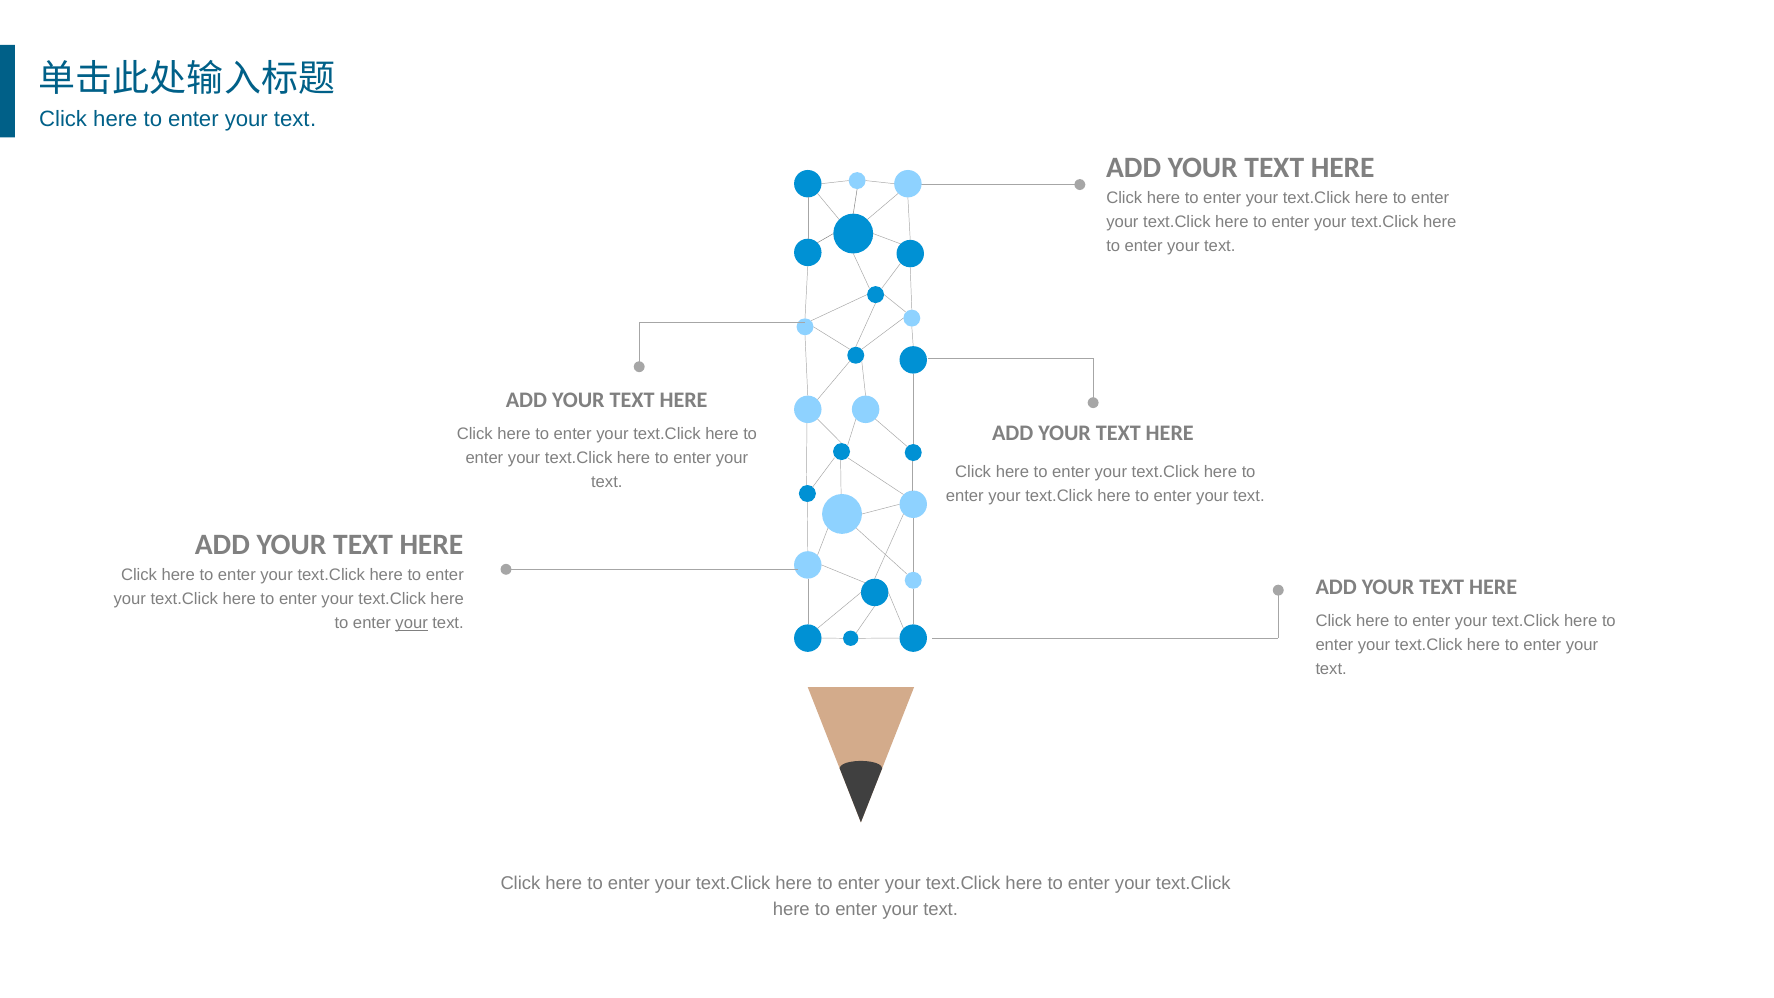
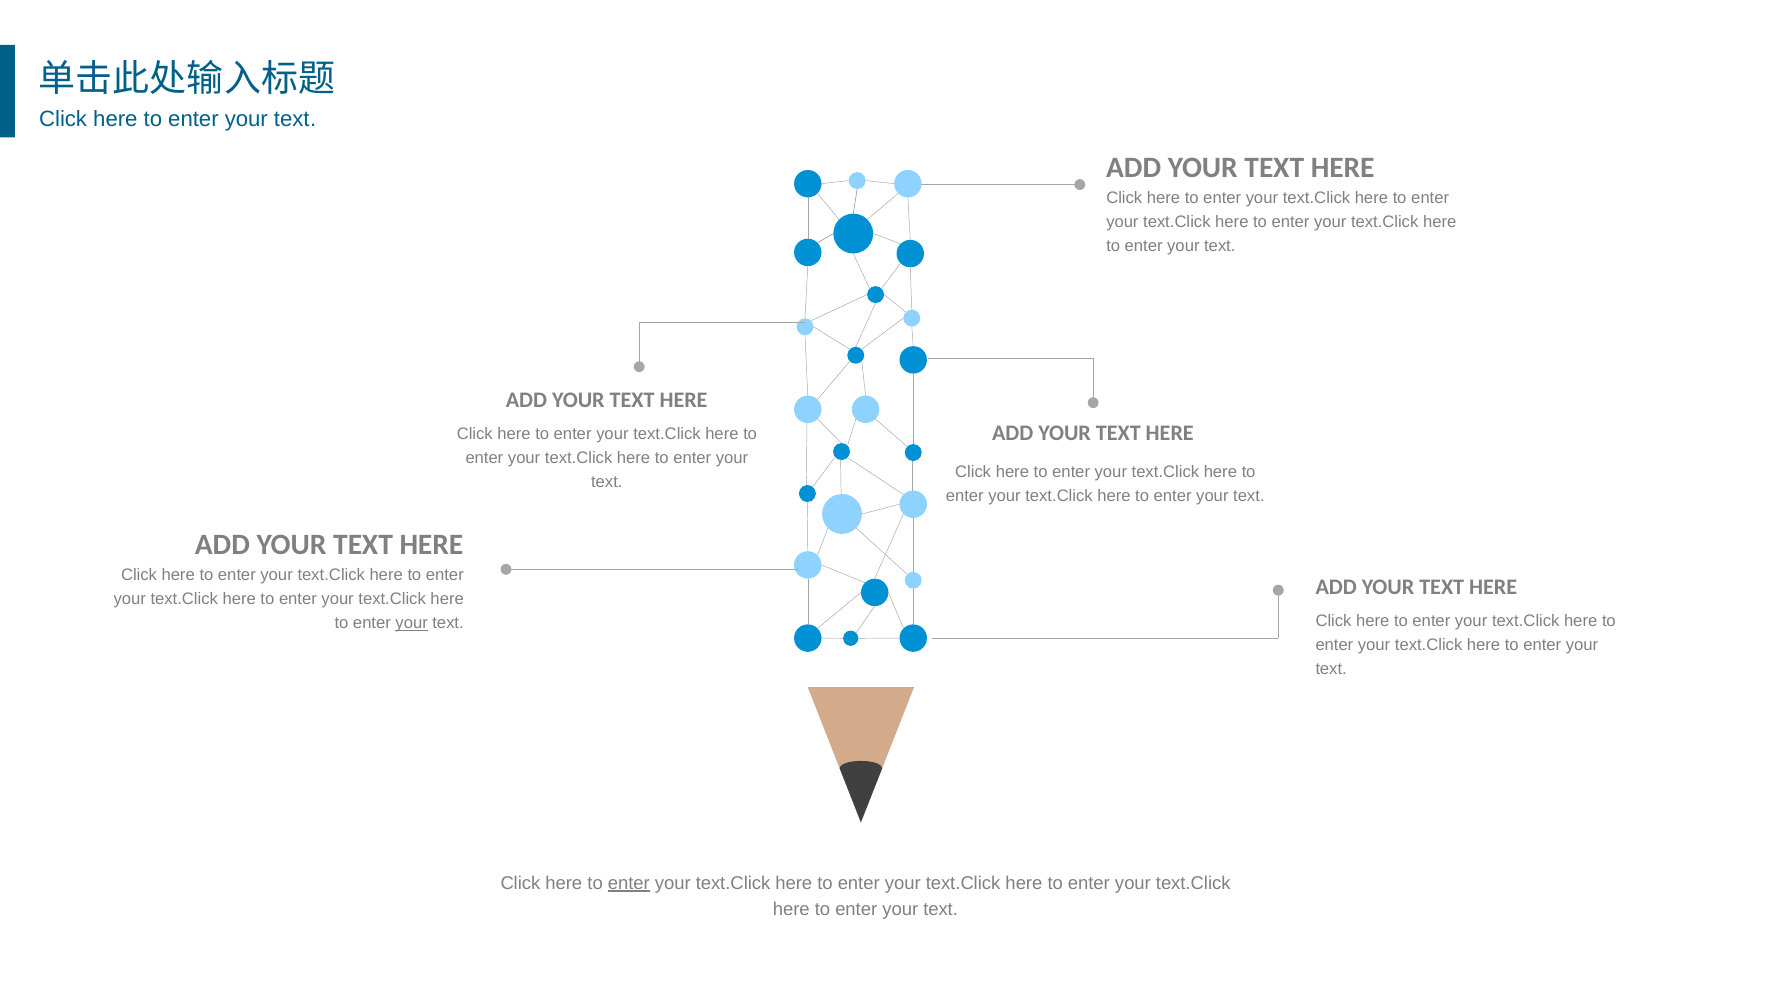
enter at (629, 883) underline: none -> present
